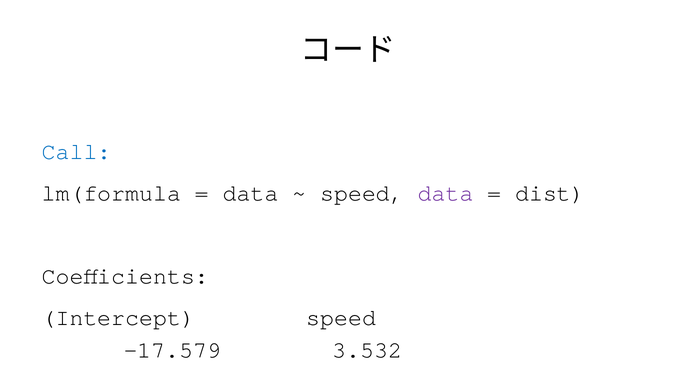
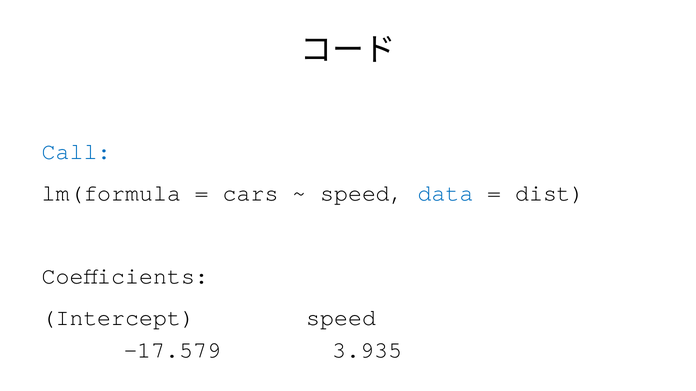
data at (251, 193): data -> cars
data at (446, 193) colour: purple -> blue
3.532: 3.532 -> 3.935
